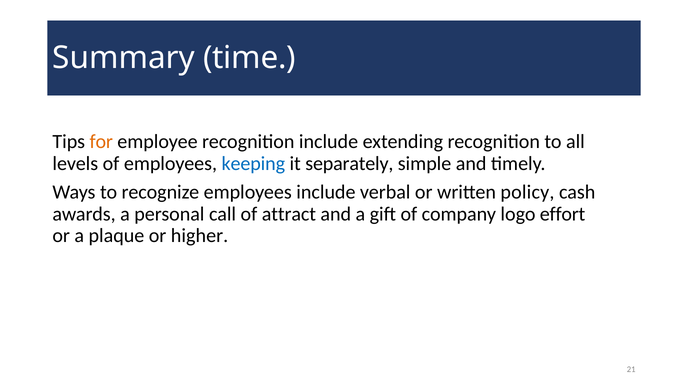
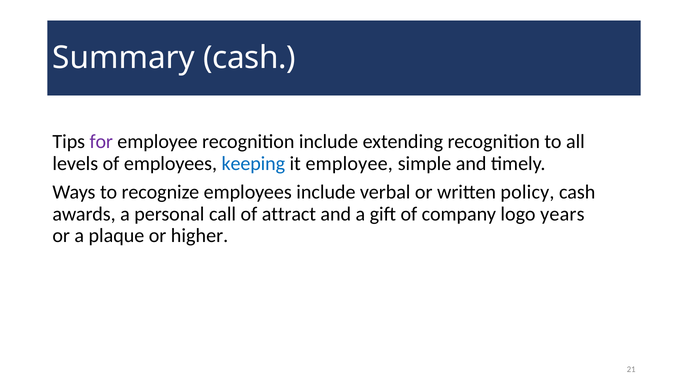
Summary time: time -> cash
for colour: orange -> purple
it separately: separately -> employee
effort: effort -> years
